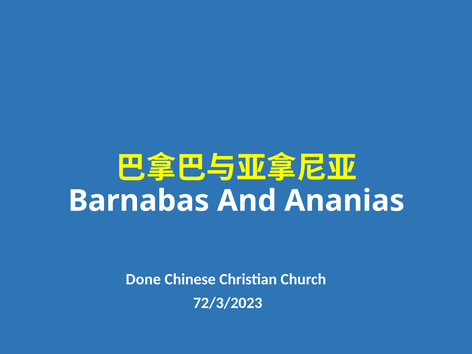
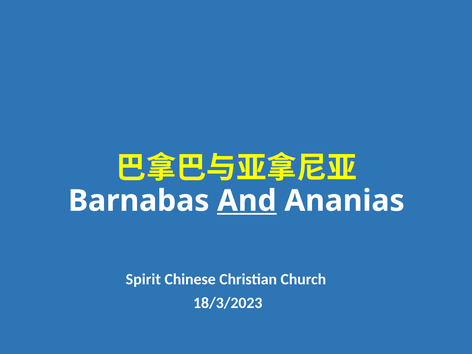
And underline: none -> present
Done: Done -> Spirit
72/3/2023: 72/3/2023 -> 18/3/2023
